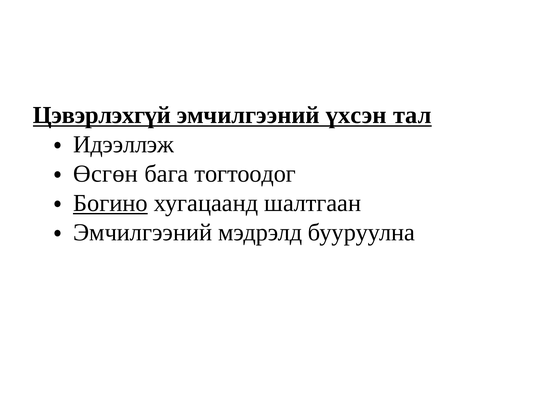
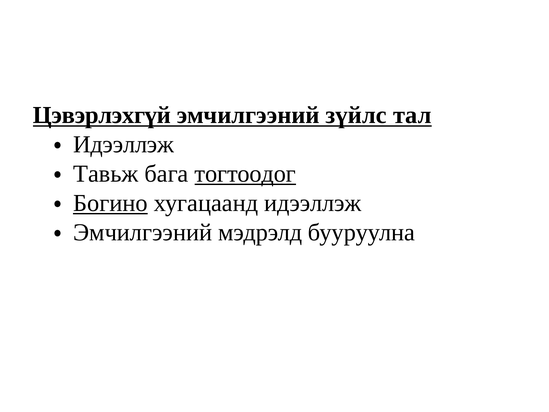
үхсэн: үхсэн -> зүйлс
Өсгөн: Өсгөн -> Тавьж
тогтоодог underline: none -> present
хугацаанд шалтгаан: шалтгаан -> идээллэж
